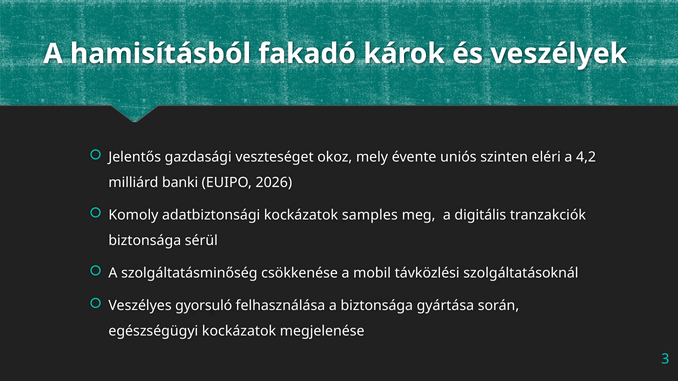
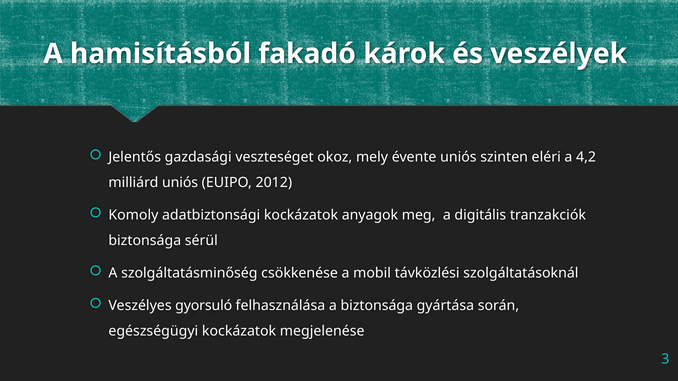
milliárd banki: banki -> uniós
2026: 2026 -> 2012
samples: samples -> anyagok
